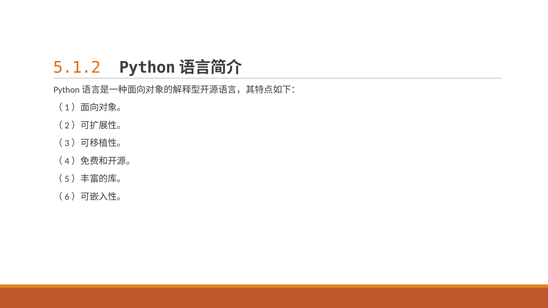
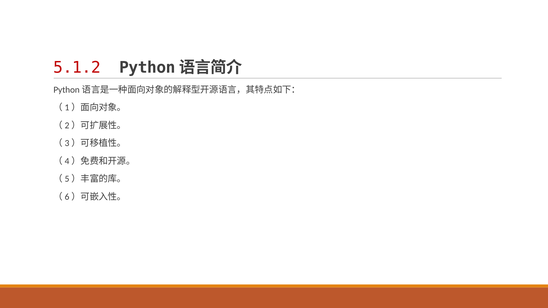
5.1.2 colour: orange -> red
